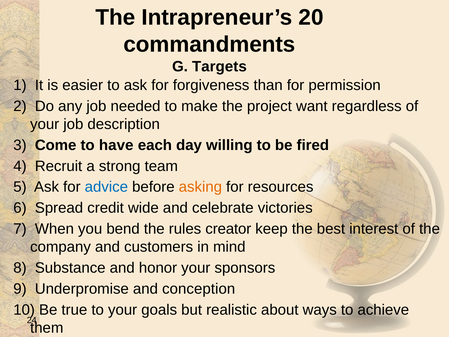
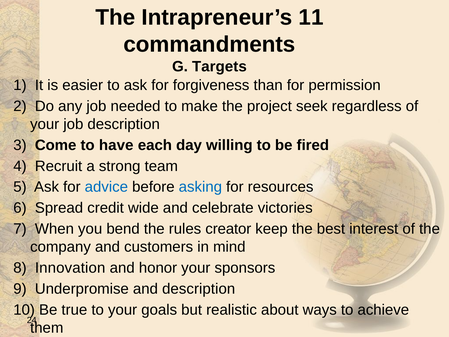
20: 20 -> 11
want: want -> seek
asking colour: orange -> blue
Substance: Substance -> Innovation
and conception: conception -> description
